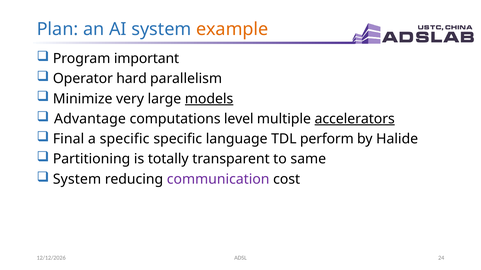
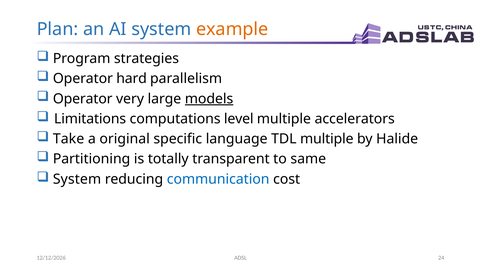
important: important -> strategies
Minimize at (83, 99): Minimize -> Operator
Advantage: Advantage -> Limitations
accelerators underline: present -> none
Final: Final -> Take
a specific: specific -> original
TDL perform: perform -> multiple
communication colour: purple -> blue
